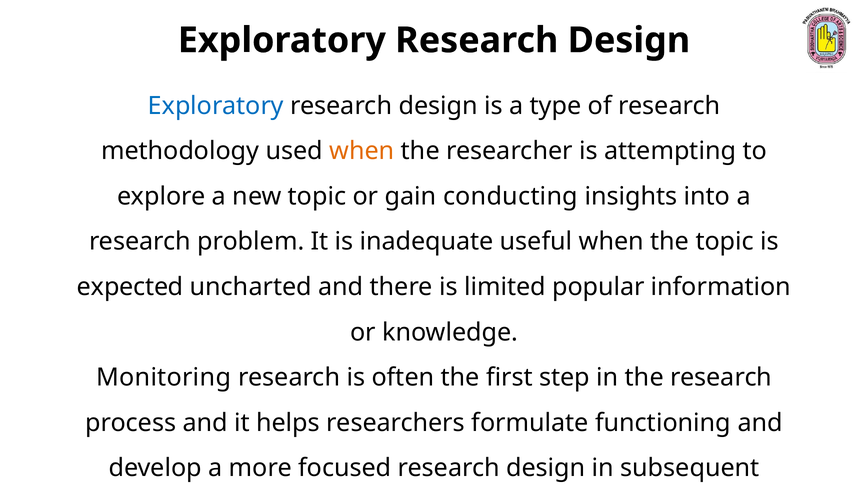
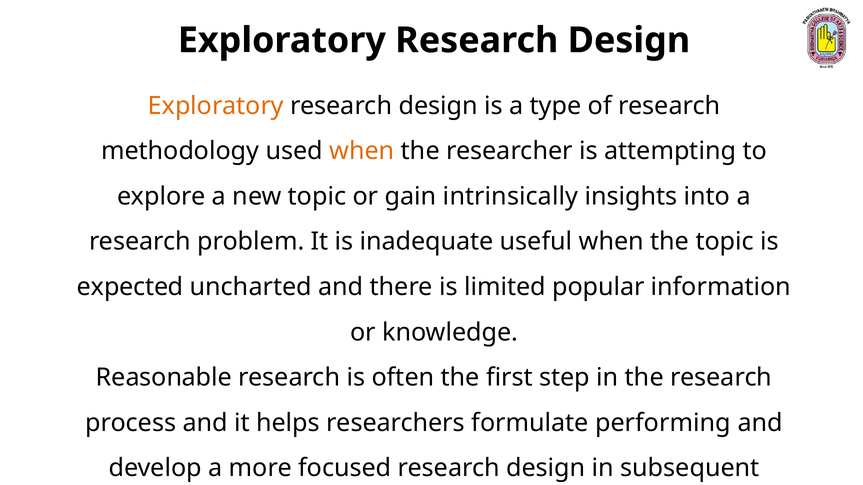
Exploratory at (216, 106) colour: blue -> orange
conducting: conducting -> intrinsically
Monitoring: Monitoring -> Reasonable
functioning: functioning -> performing
